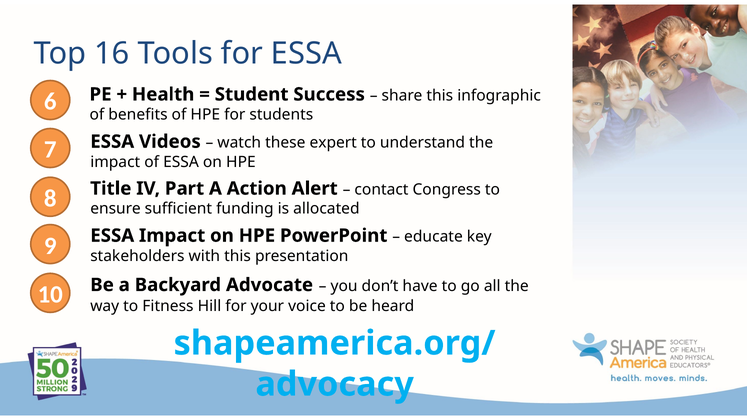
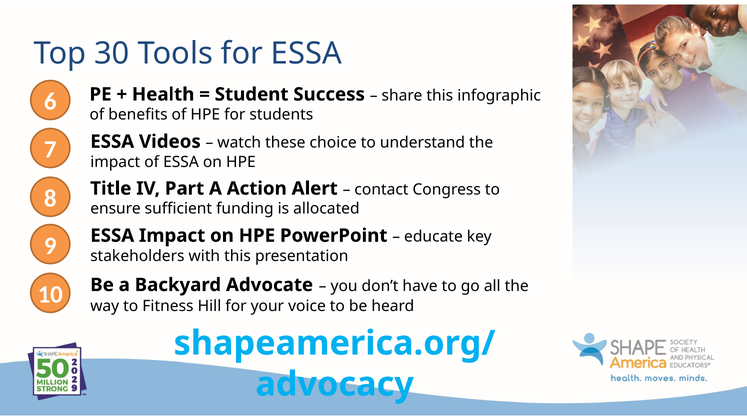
16: 16 -> 30
expert: expert -> choice
